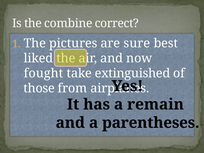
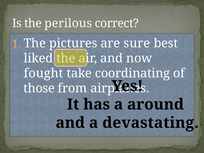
combine: combine -> perilous
extinguished: extinguished -> coordinating
remain: remain -> around
parentheses: parentheses -> devastating
